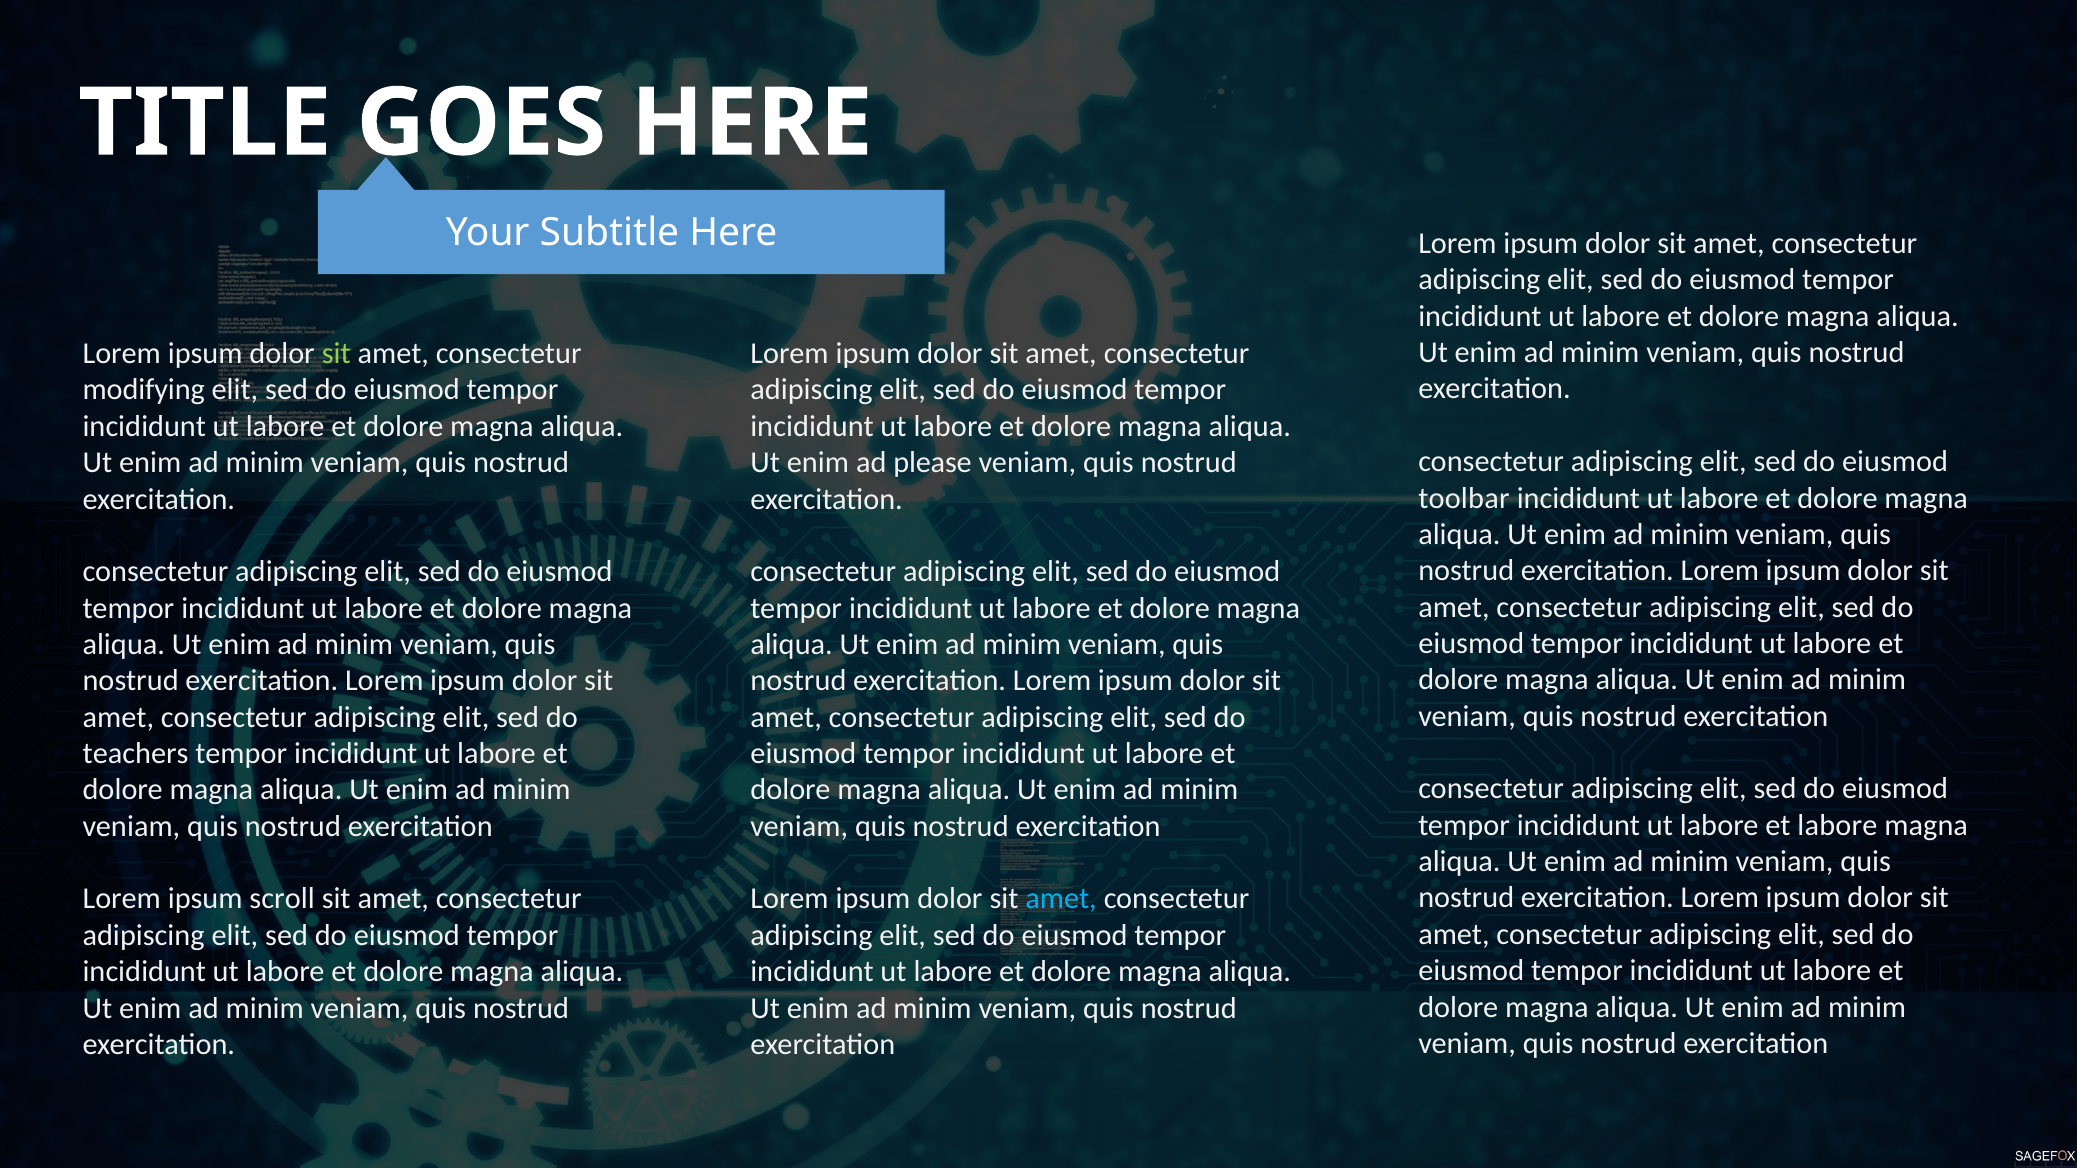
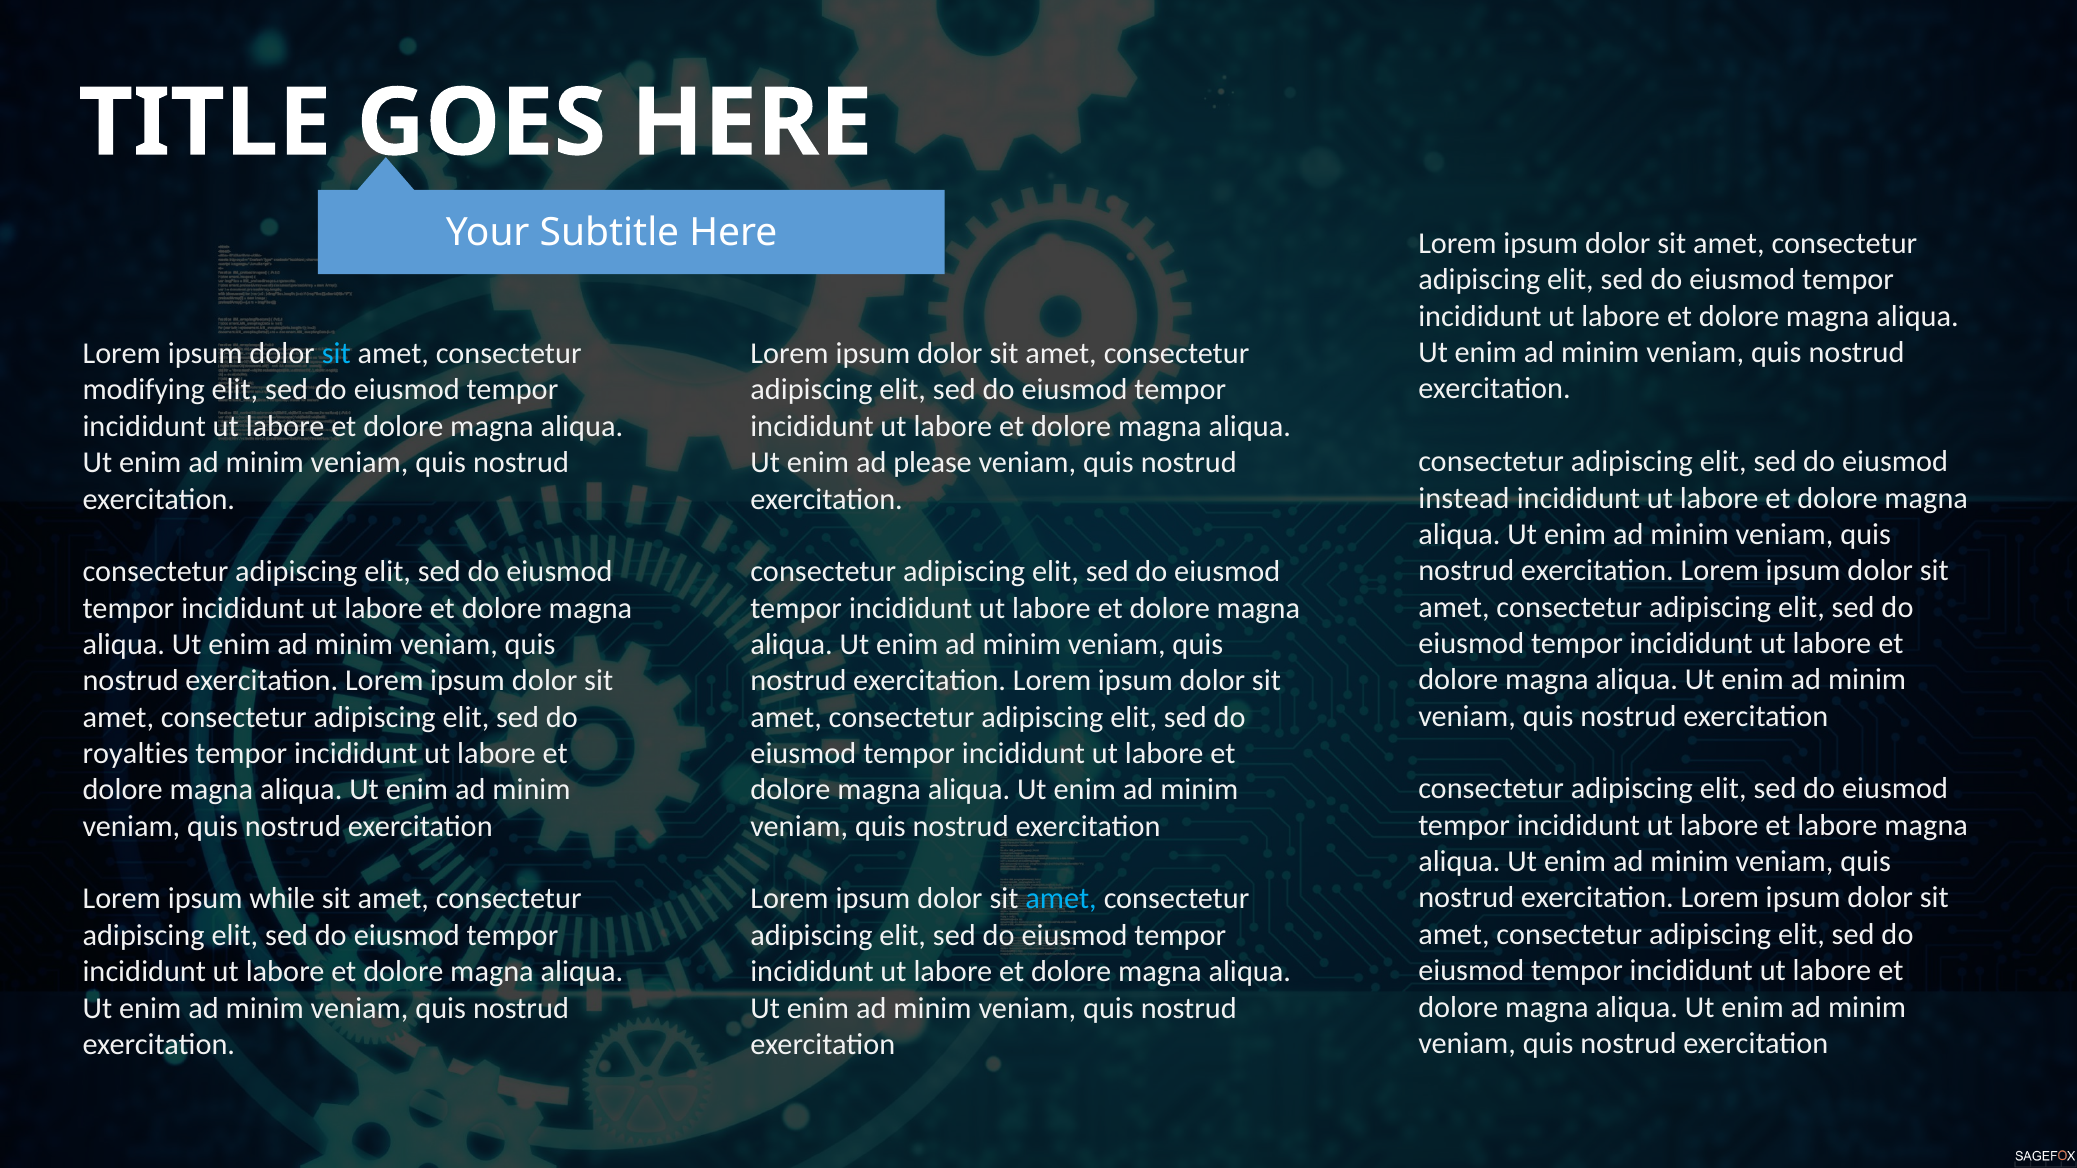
sit at (336, 354) colour: light green -> light blue
toolbar: toolbar -> instead
teachers: teachers -> royalties
scroll: scroll -> while
